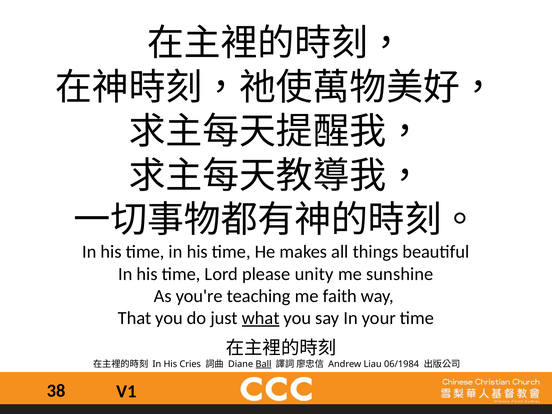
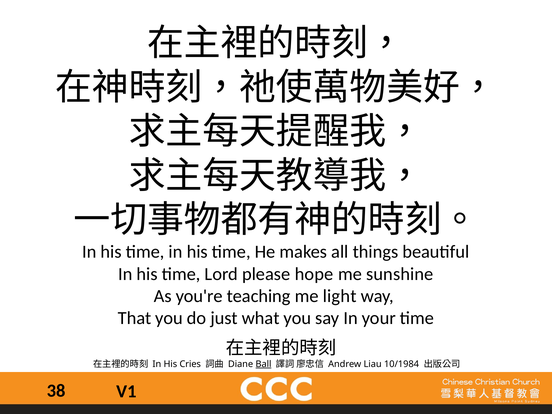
unity: unity -> hope
faith: faith -> light
what underline: present -> none
06/1984: 06/1984 -> 10/1984
